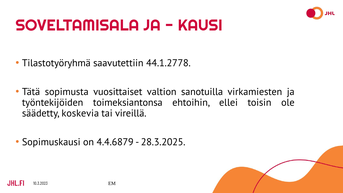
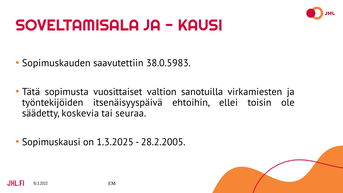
Tilastotyöryhmä: Tilastotyöryhmä -> Sopimuskauden
44.1.2778: 44.1.2778 -> 38.0.5983
toimeksiantonsa: toimeksiantonsa -> itsenäisyyspäivä
vireillä: vireillä -> seuraa
4.4.6879: 4.4.6879 -> 1.3.2025
28.3.2025: 28.3.2025 -> 28.2.2005
